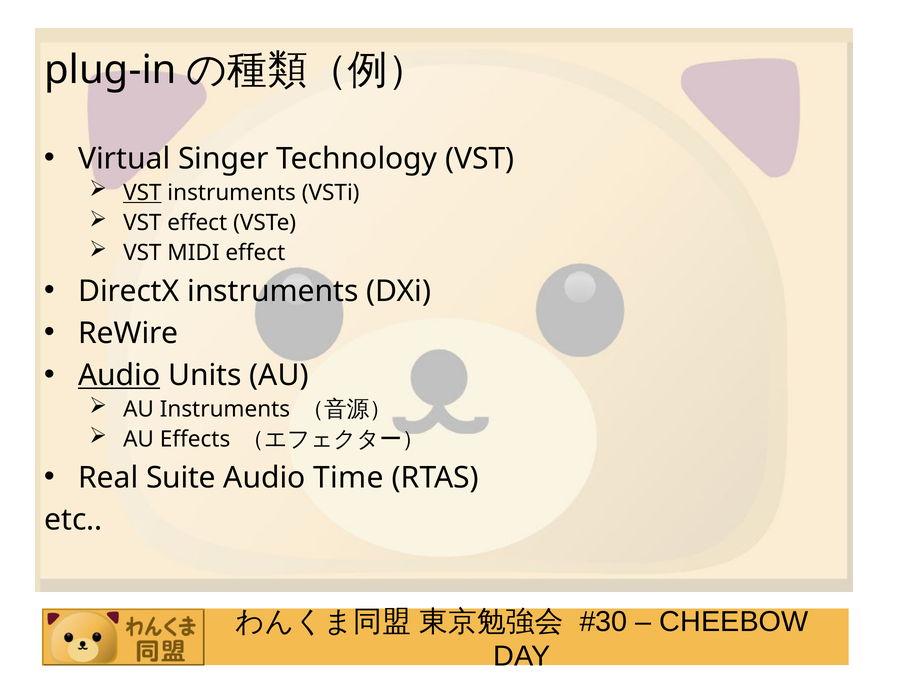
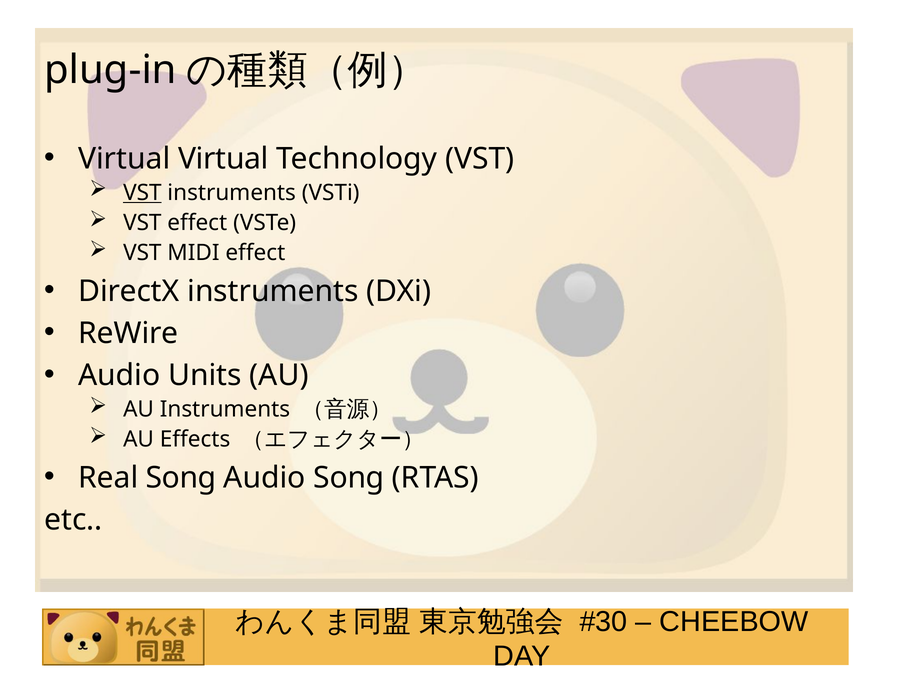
Virtual Singer: Singer -> Virtual
Audio at (119, 375) underline: present -> none
Real Suite: Suite -> Song
Audio Time: Time -> Song
